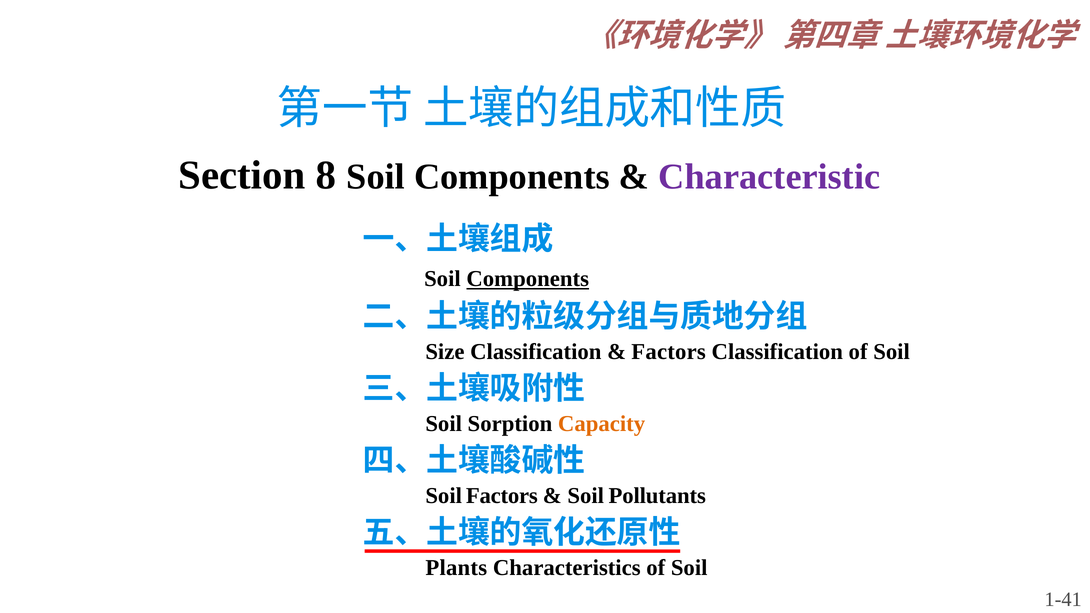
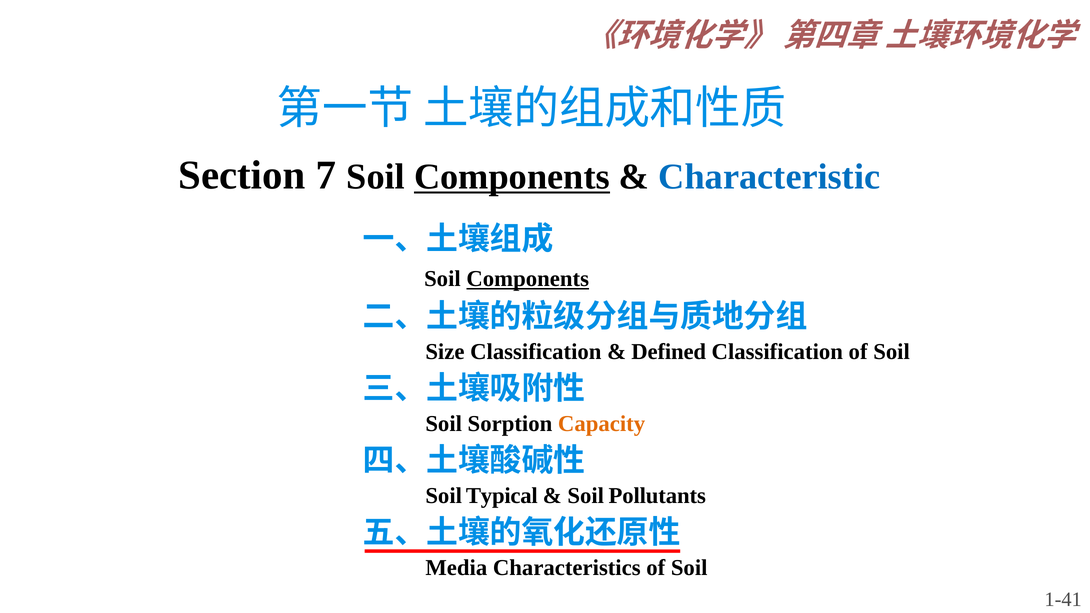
8: 8 -> 7
Components at (512, 177) underline: none -> present
Characteristic colour: purple -> blue
Factors at (669, 352): Factors -> Defined
Soil Factors: Factors -> Typical
Plants: Plants -> Media
